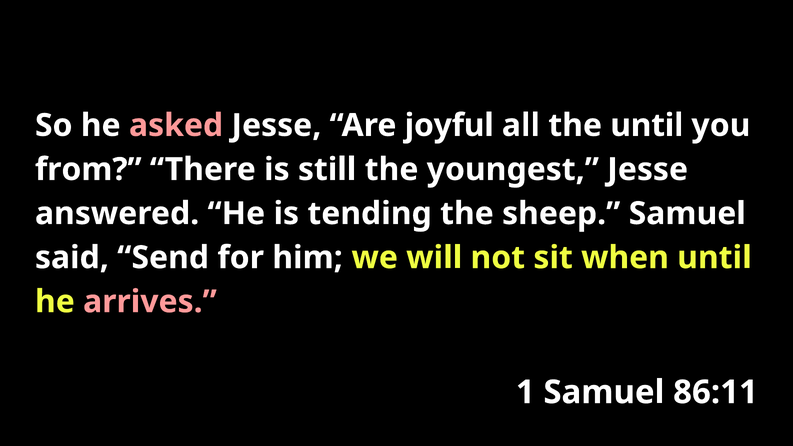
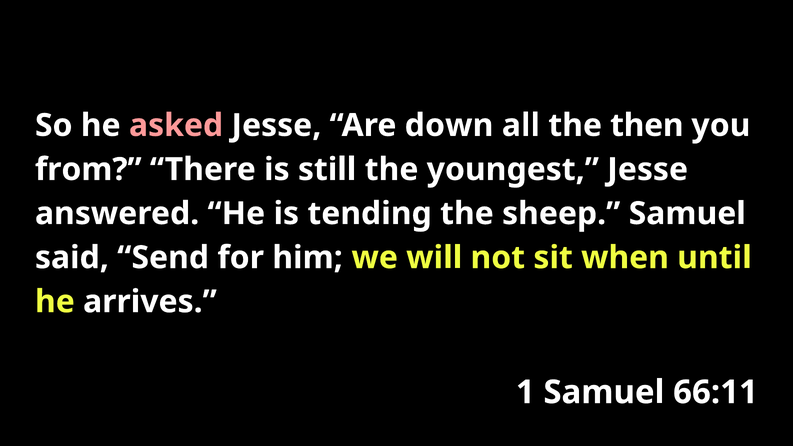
joyful: joyful -> down
the until: until -> then
arrives colour: pink -> white
86:11: 86:11 -> 66:11
